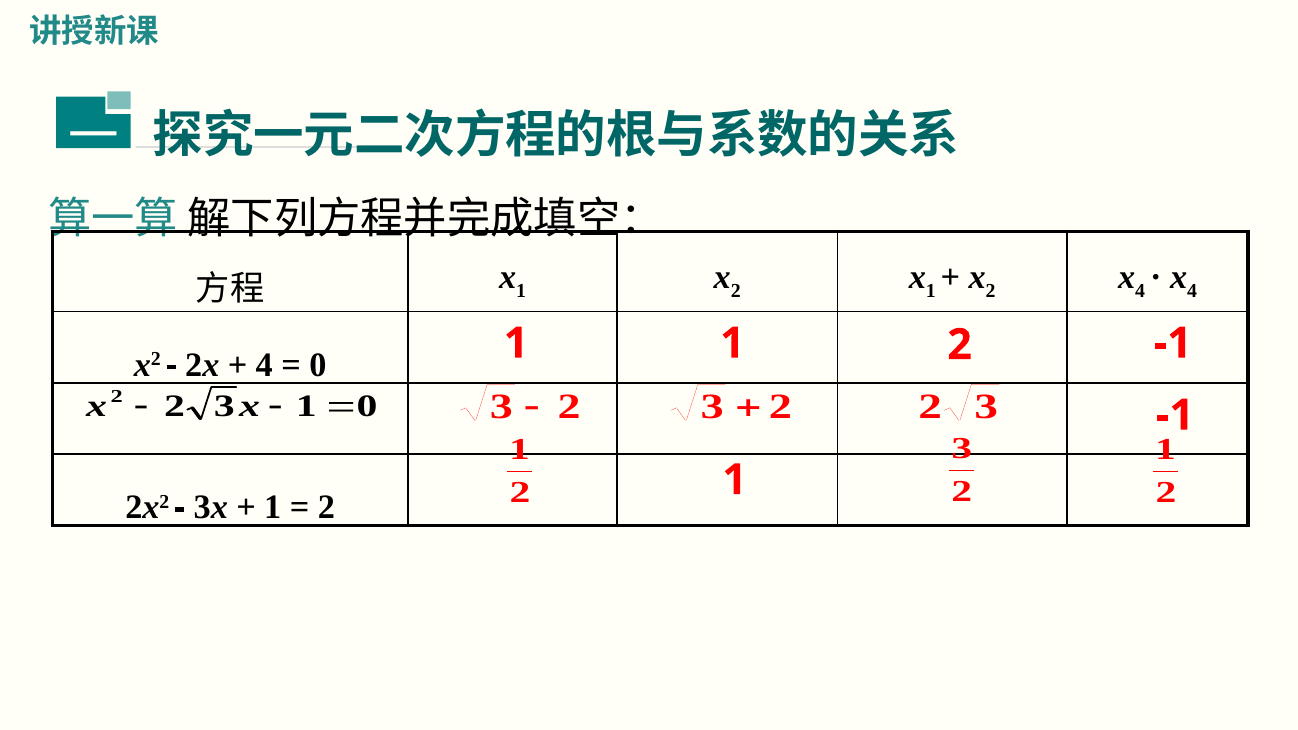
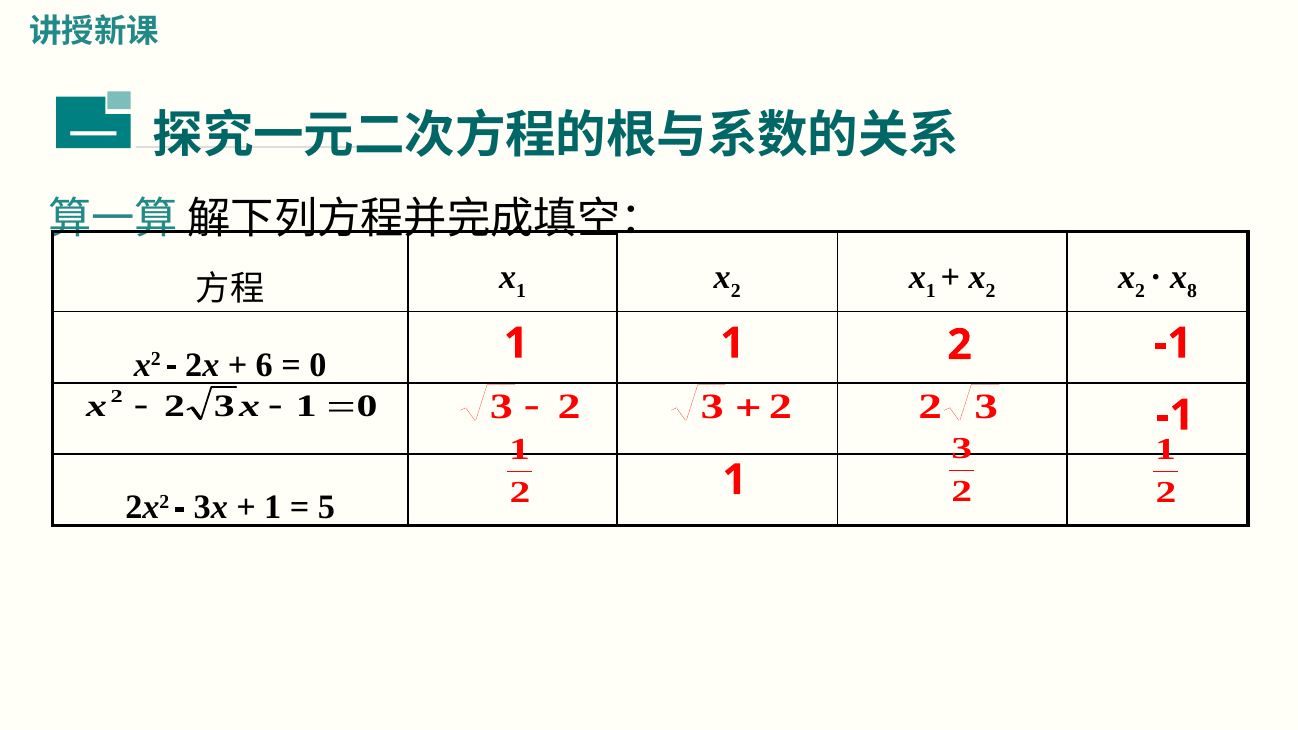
4 at (1140, 291): 4 -> 2
4 at (1192, 291): 4 -> 8
4 at (264, 365): 4 -> 6
2 at (326, 507): 2 -> 5
